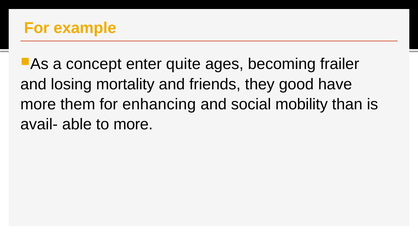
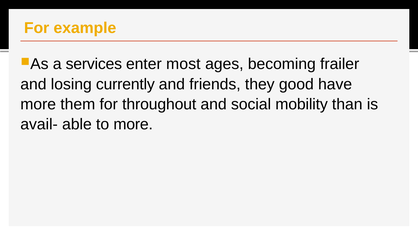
concept: concept -> services
quite: quite -> most
mortality: mortality -> currently
enhancing: enhancing -> throughout
